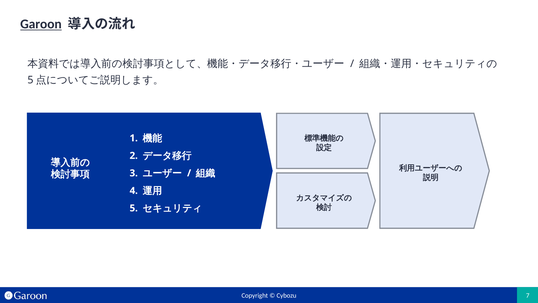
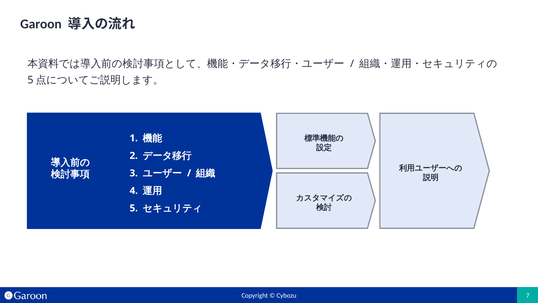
Garoon underline: present -> none
